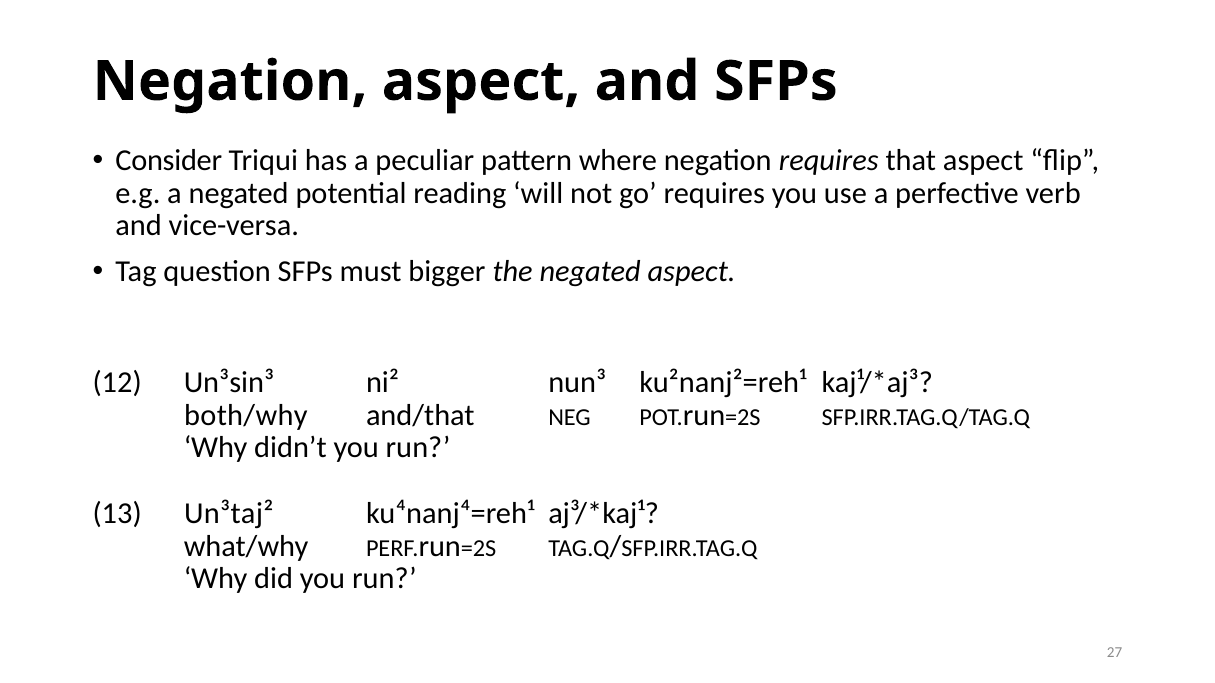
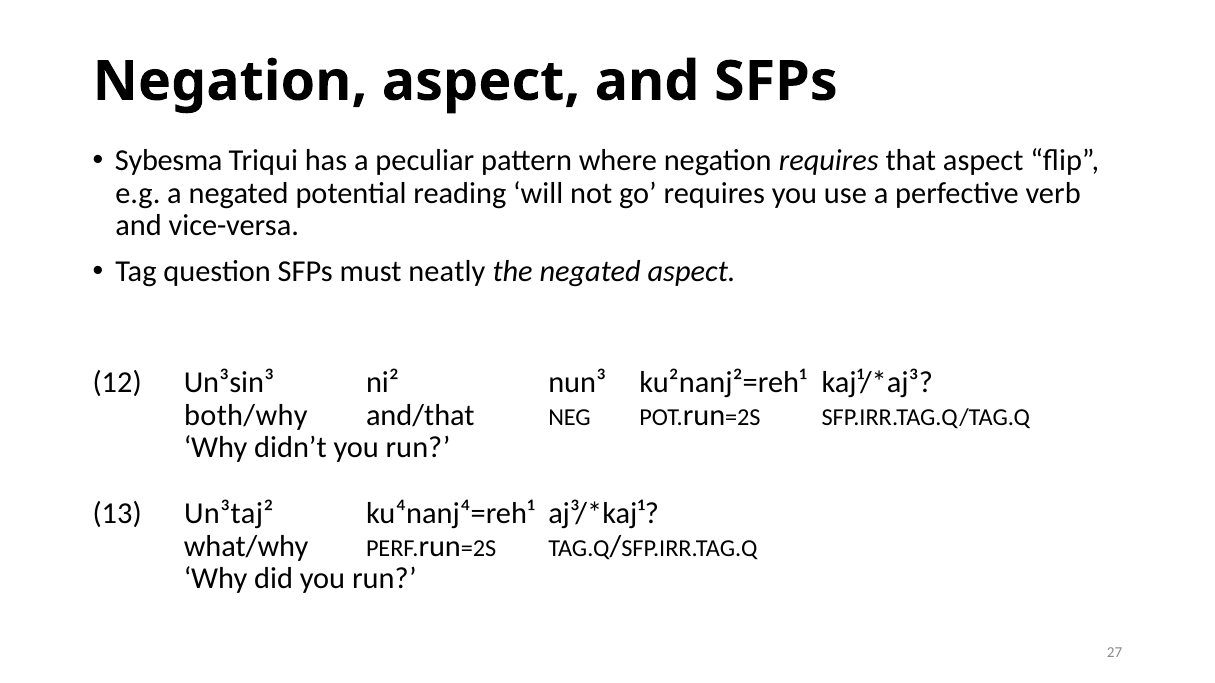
Consider: Consider -> Sybesma
bigger: bigger -> neatly
